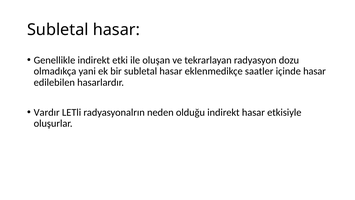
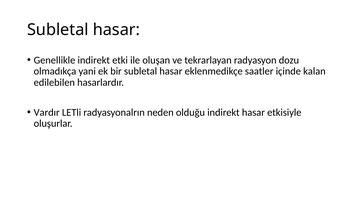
içinde hasar: hasar -> kalan
